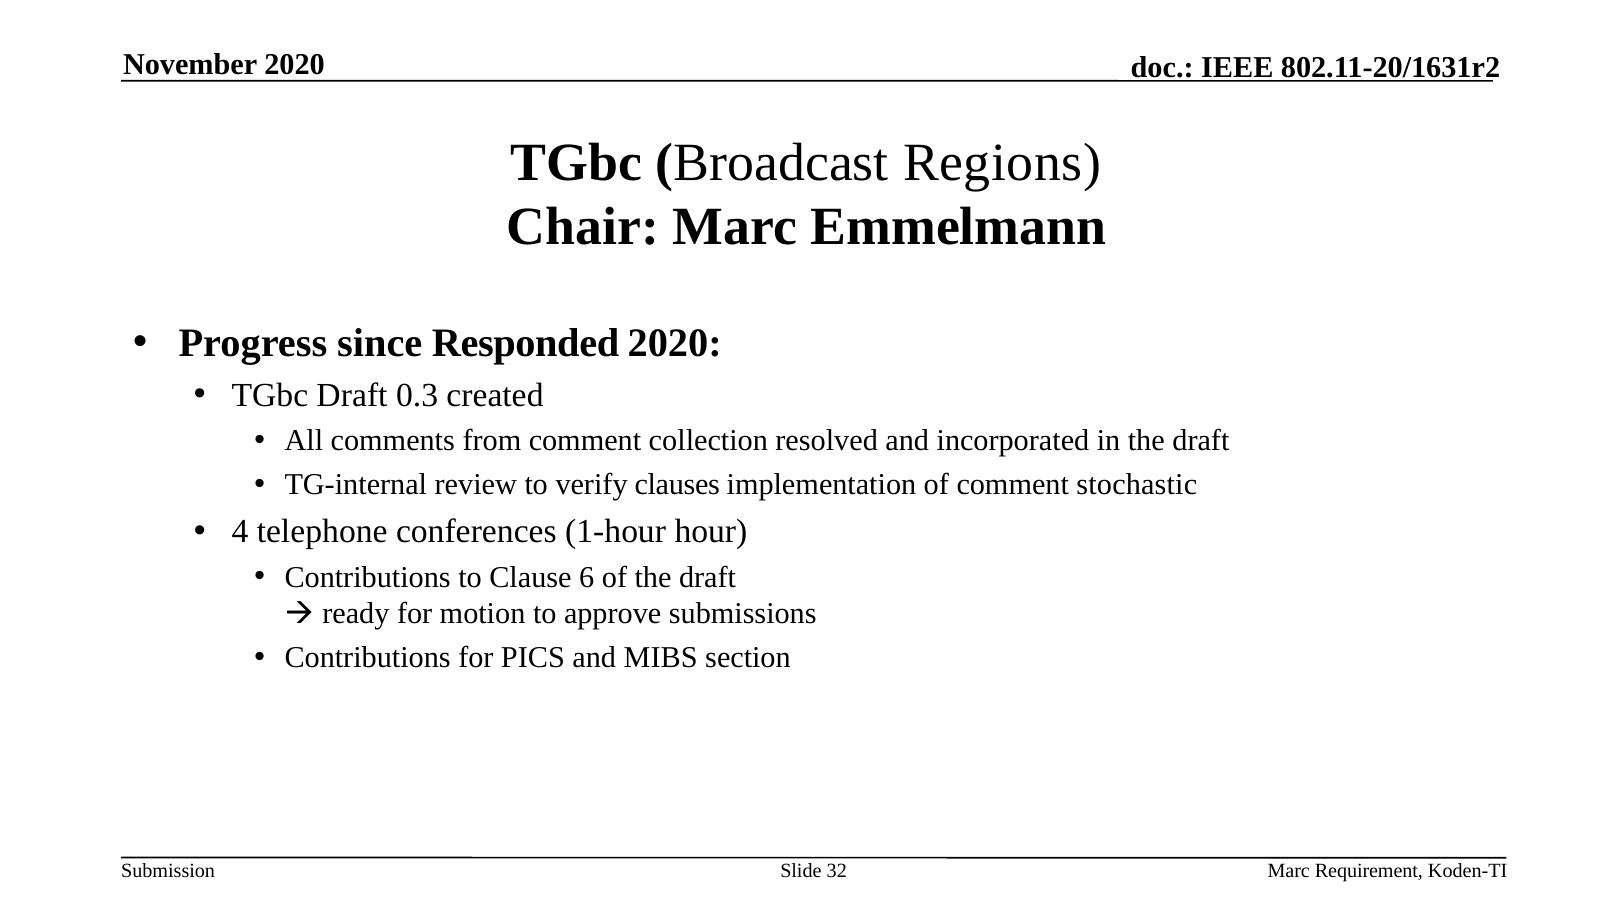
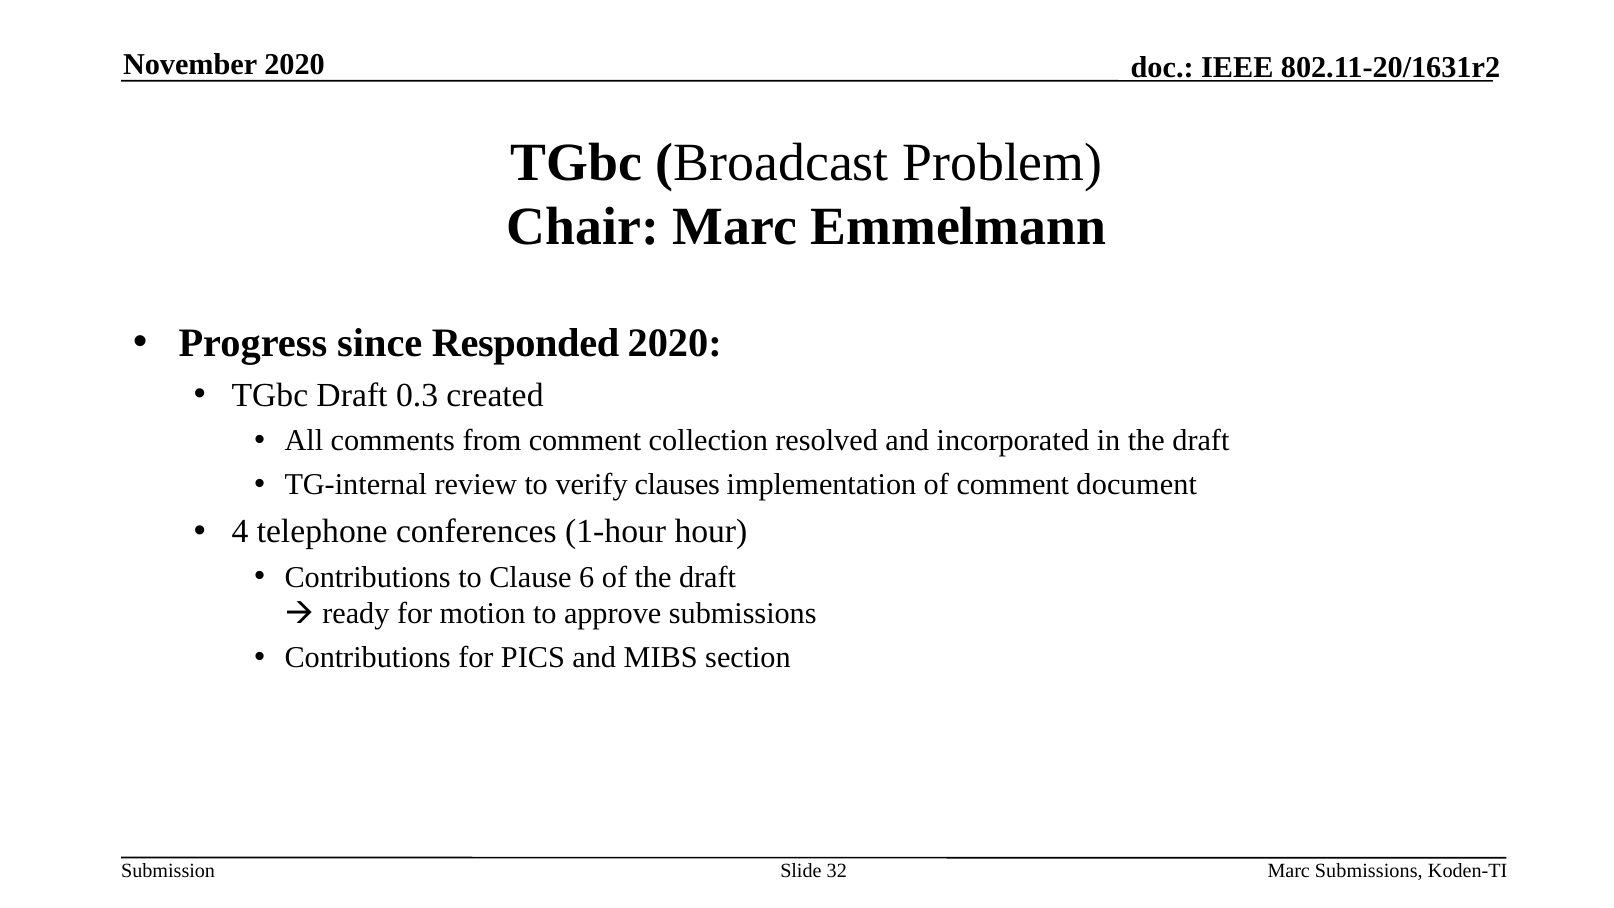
Regions: Regions -> Problem
stochastic: stochastic -> document
Marc Requirement: Requirement -> Submissions
